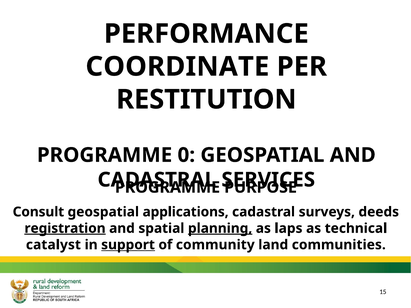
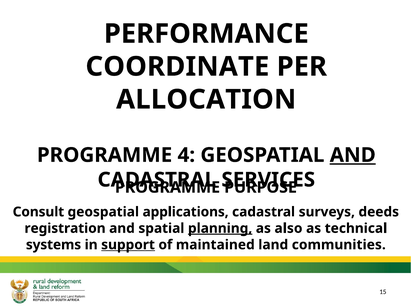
RESTITUTION: RESTITUTION -> ALLOCATION
0: 0 -> 4
AND at (353, 155) underline: none -> present
registration underline: present -> none
laps: laps -> also
catalyst: catalyst -> systems
community: community -> maintained
